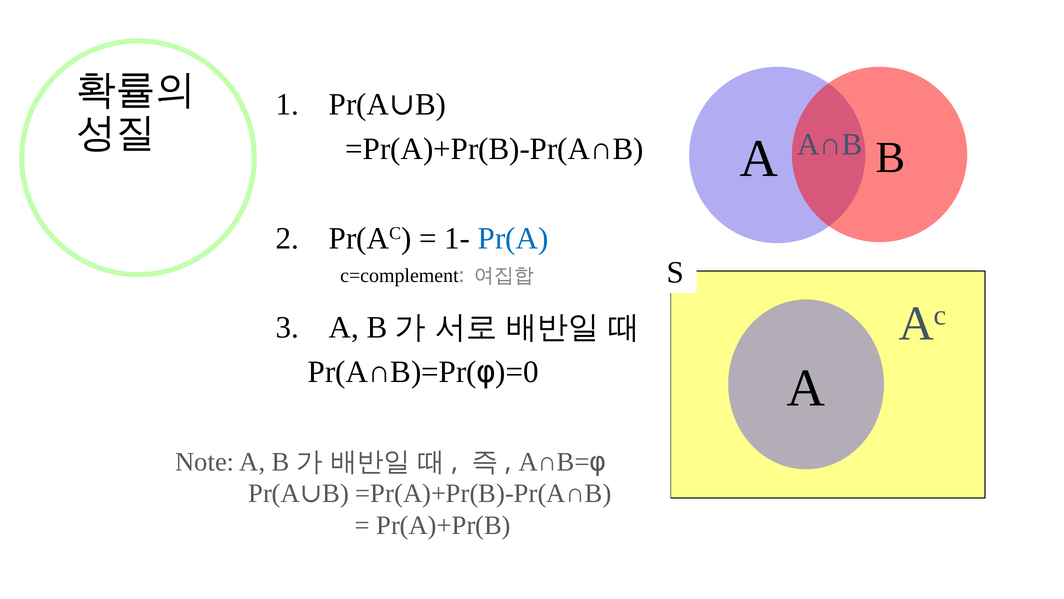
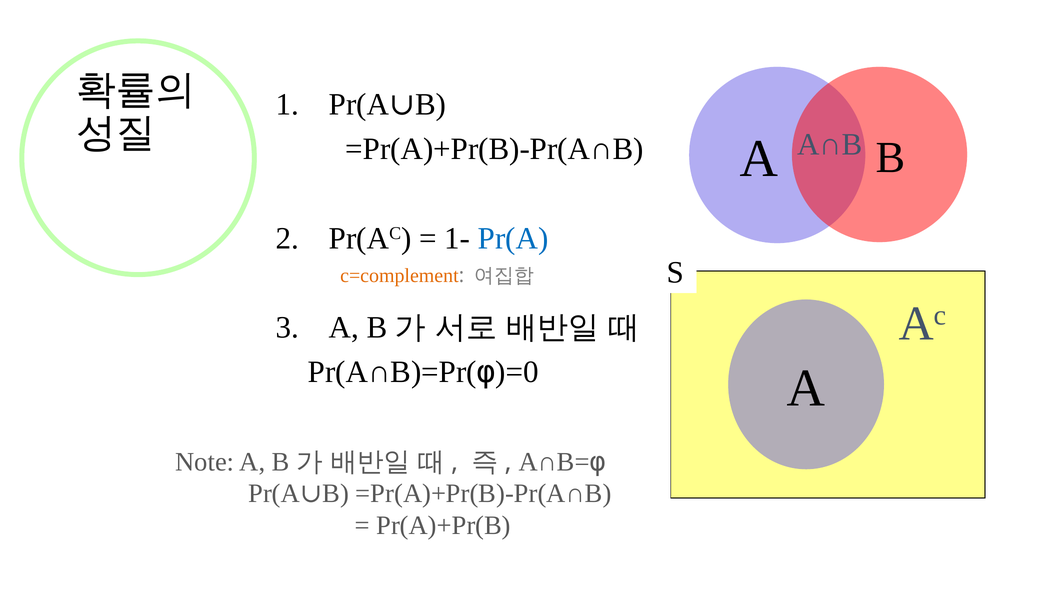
c=complement colour: black -> orange
